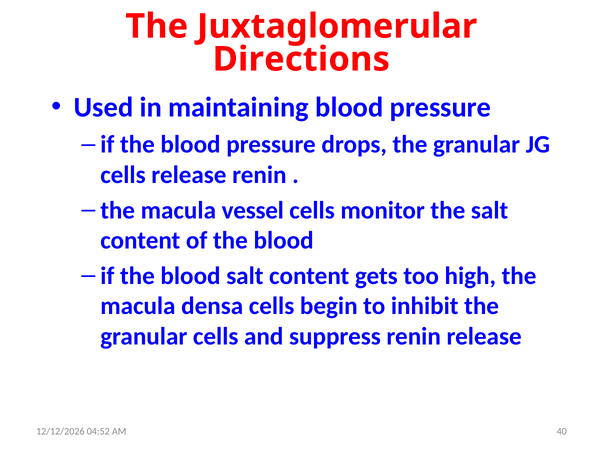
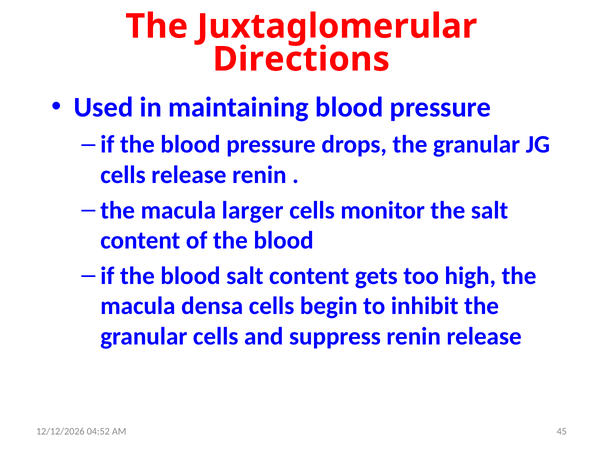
vessel: vessel -> larger
40: 40 -> 45
